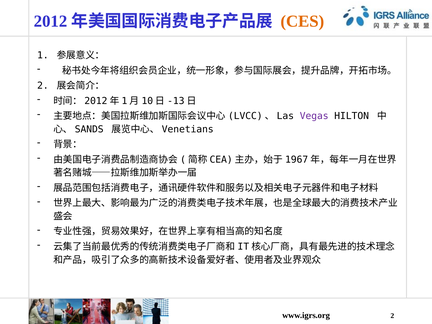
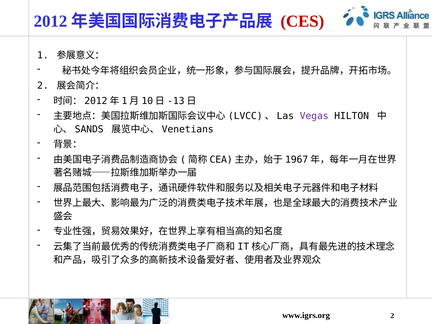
CES colour: orange -> red
